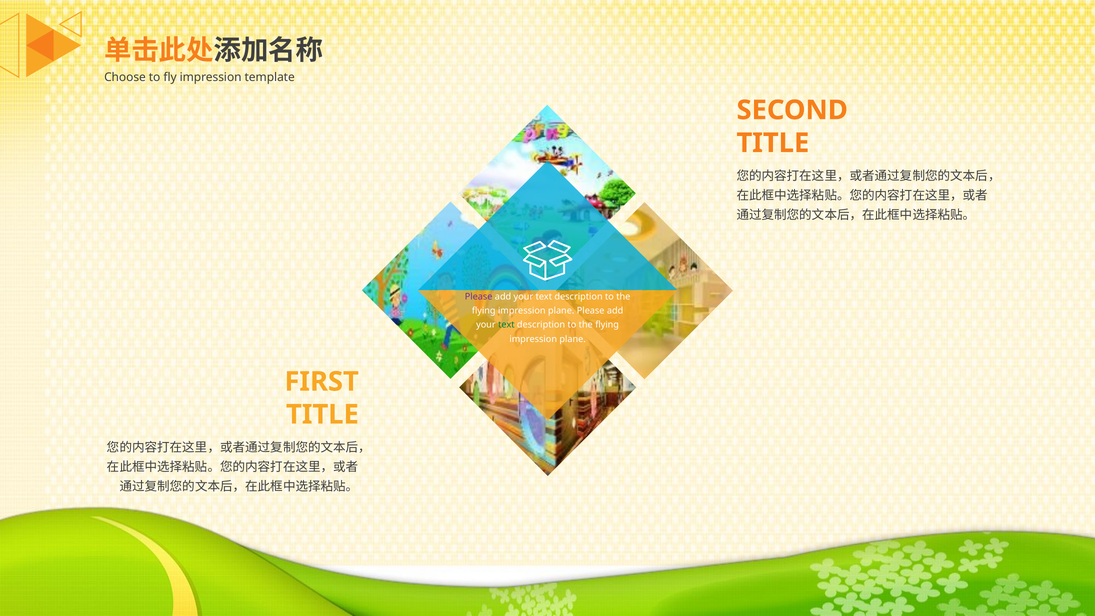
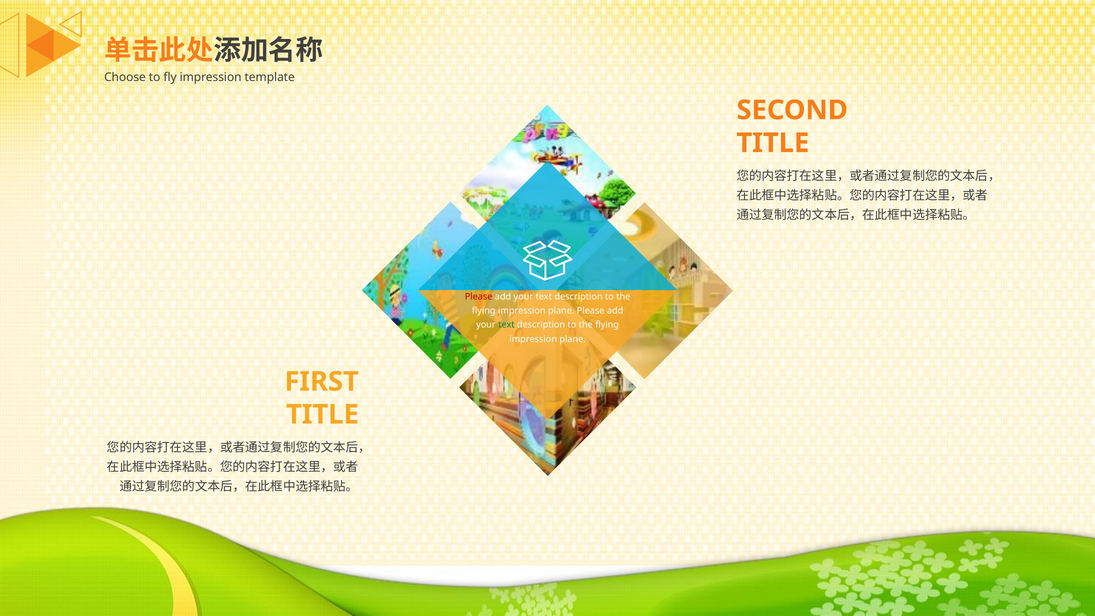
Please at (479, 297) colour: purple -> red
